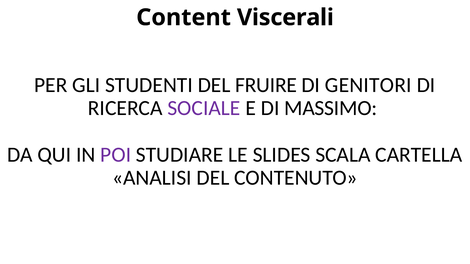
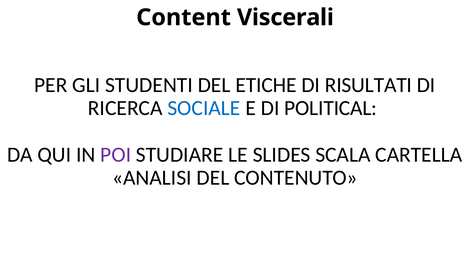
FRUIRE: FRUIRE -> ETICHE
GENITORI: GENITORI -> RISULTATI
SOCIALE colour: purple -> blue
MASSIMO: MASSIMO -> POLITICAL
